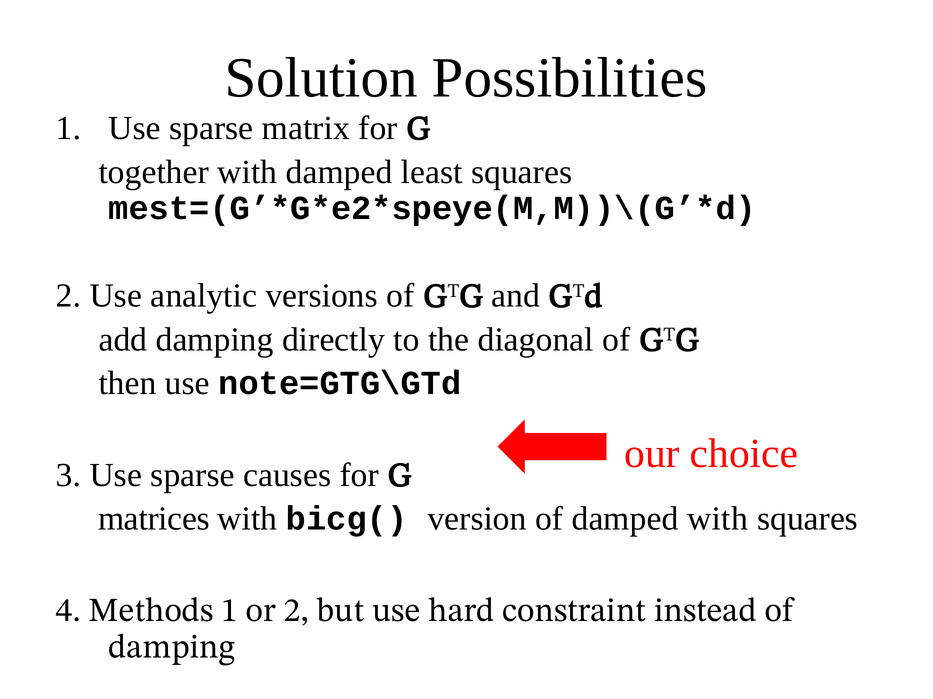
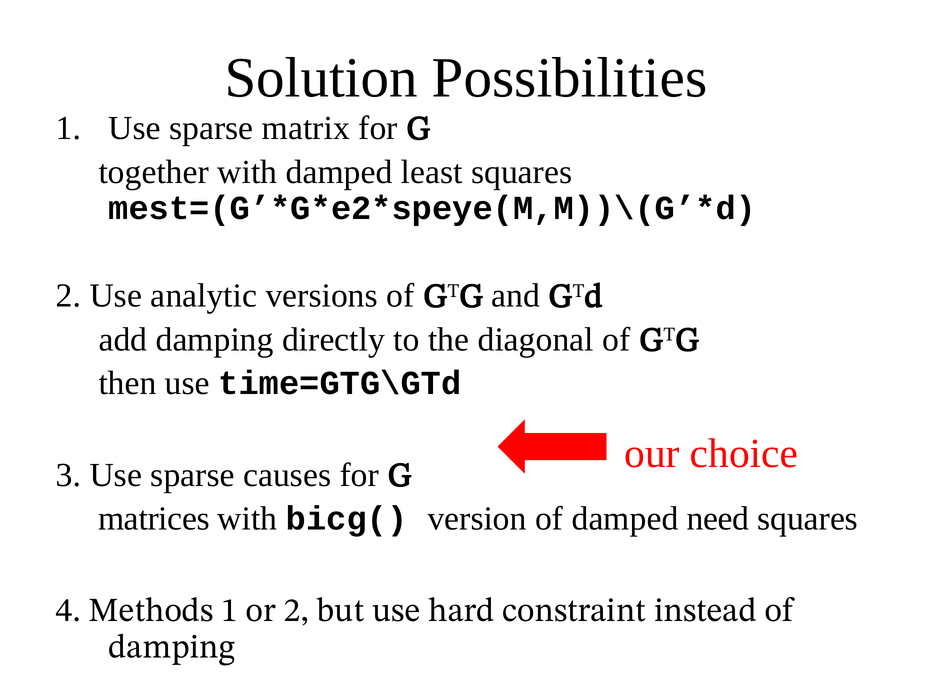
note=GTG\GTd: note=GTG\GTd -> time=GTG\GTd
damped with: with -> need
